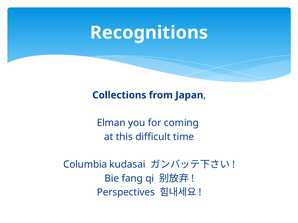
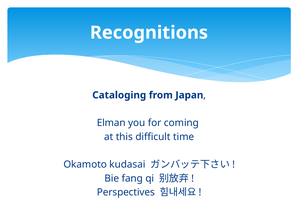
Collections: Collections -> Cataloging
Columbia: Columbia -> Okamoto
